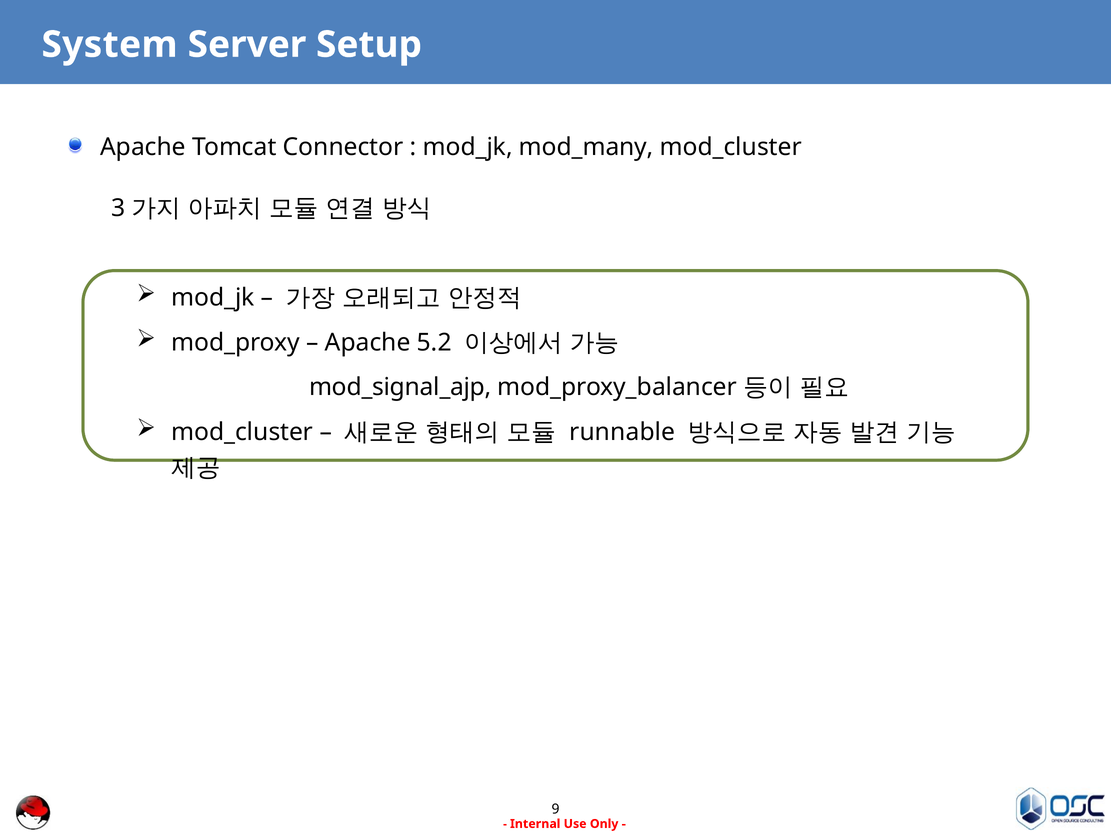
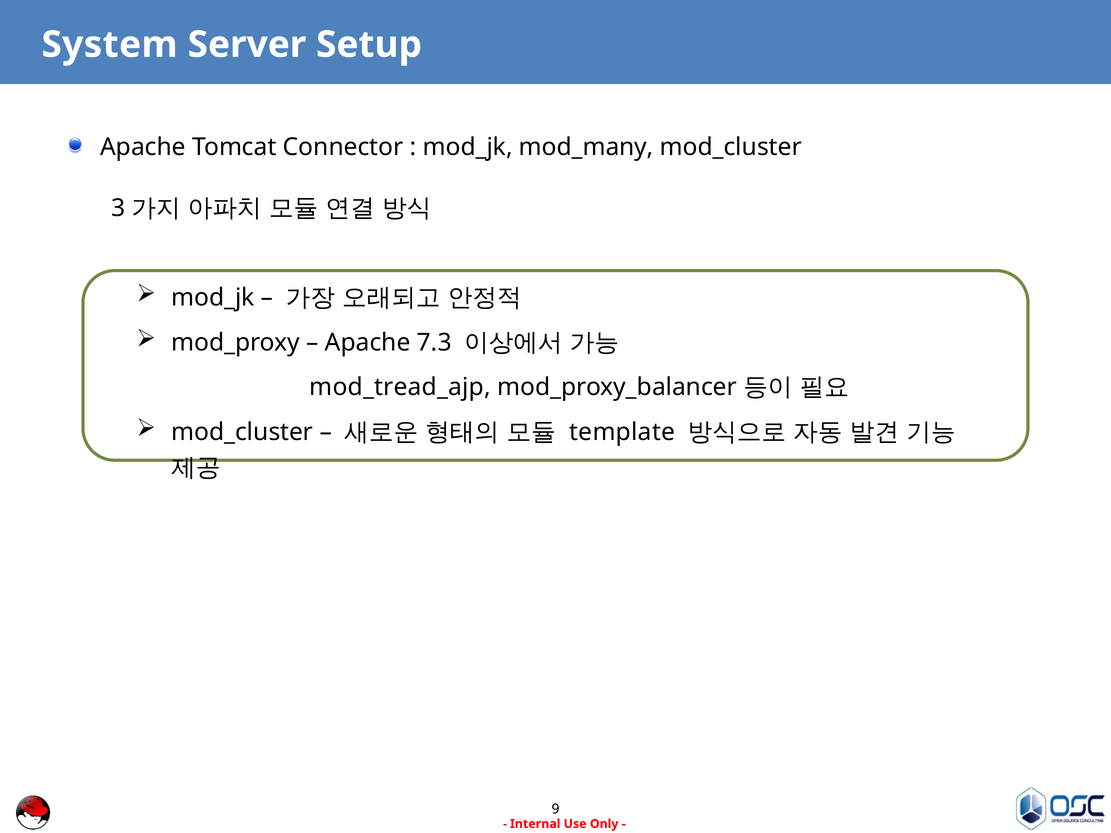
5.2: 5.2 -> 7.3
mod_signal_ajp: mod_signal_ajp -> mod_tread_ajp
runnable: runnable -> template
